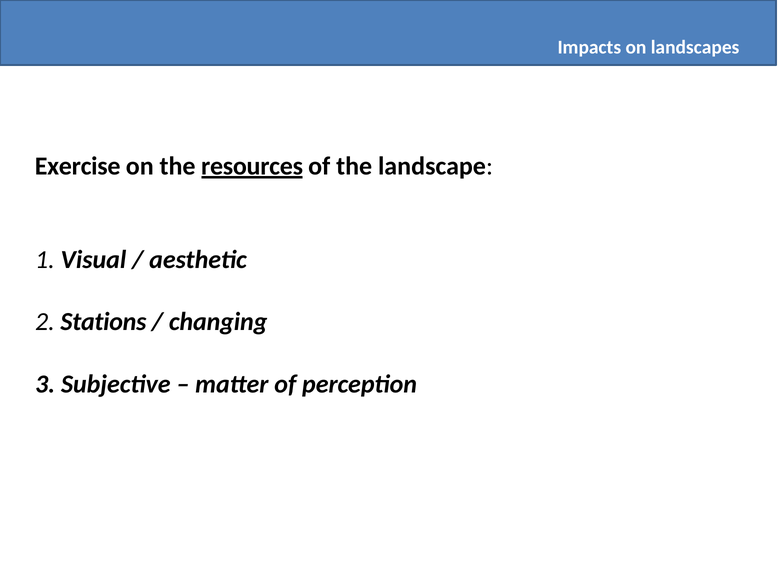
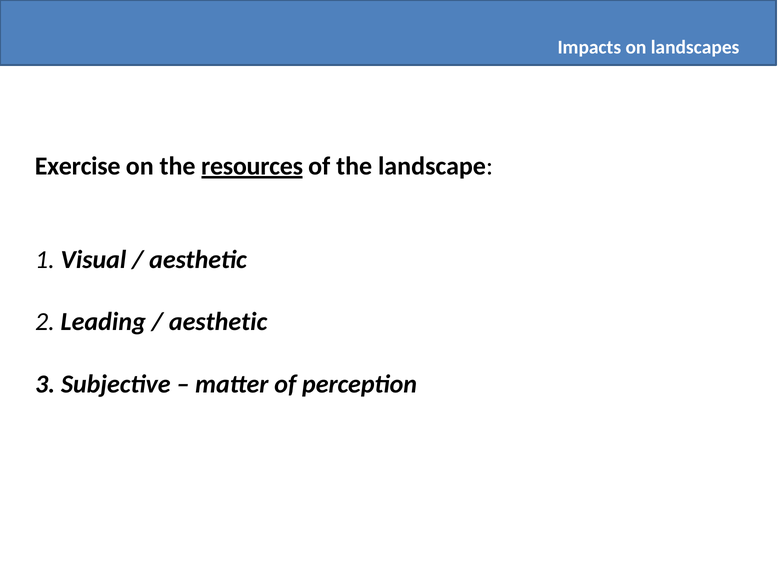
Stations: Stations -> Leading
changing at (218, 322): changing -> aesthetic
